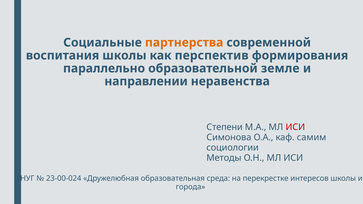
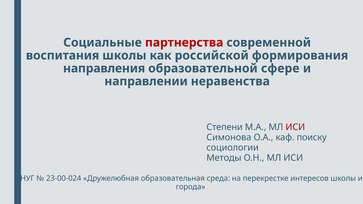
партнерства colour: orange -> red
перспектив: перспектив -> российской
параллельно: параллельно -> направления
земле: земле -> сфере
самим: самим -> поиску
